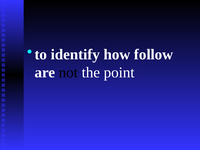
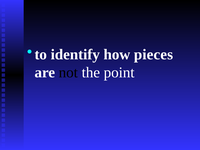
follow: follow -> pieces
